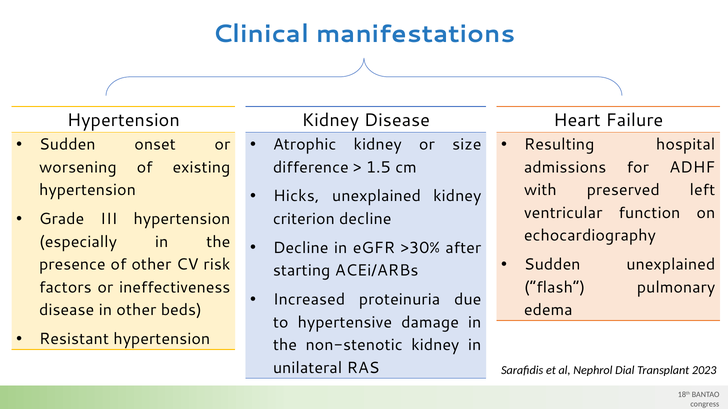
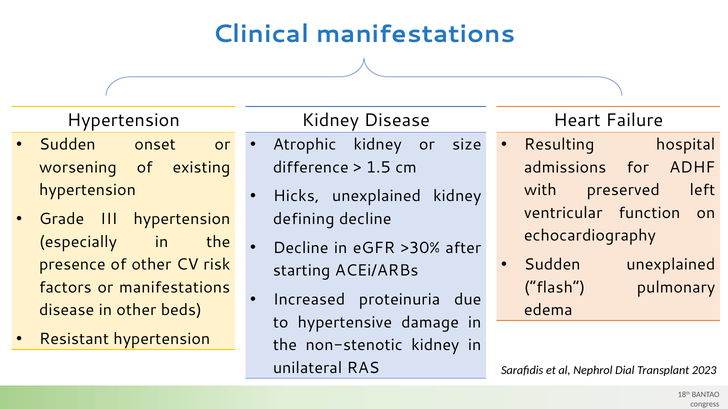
criterion: criterion -> defining
or ineffectiveness: ineffectiveness -> manifestations
